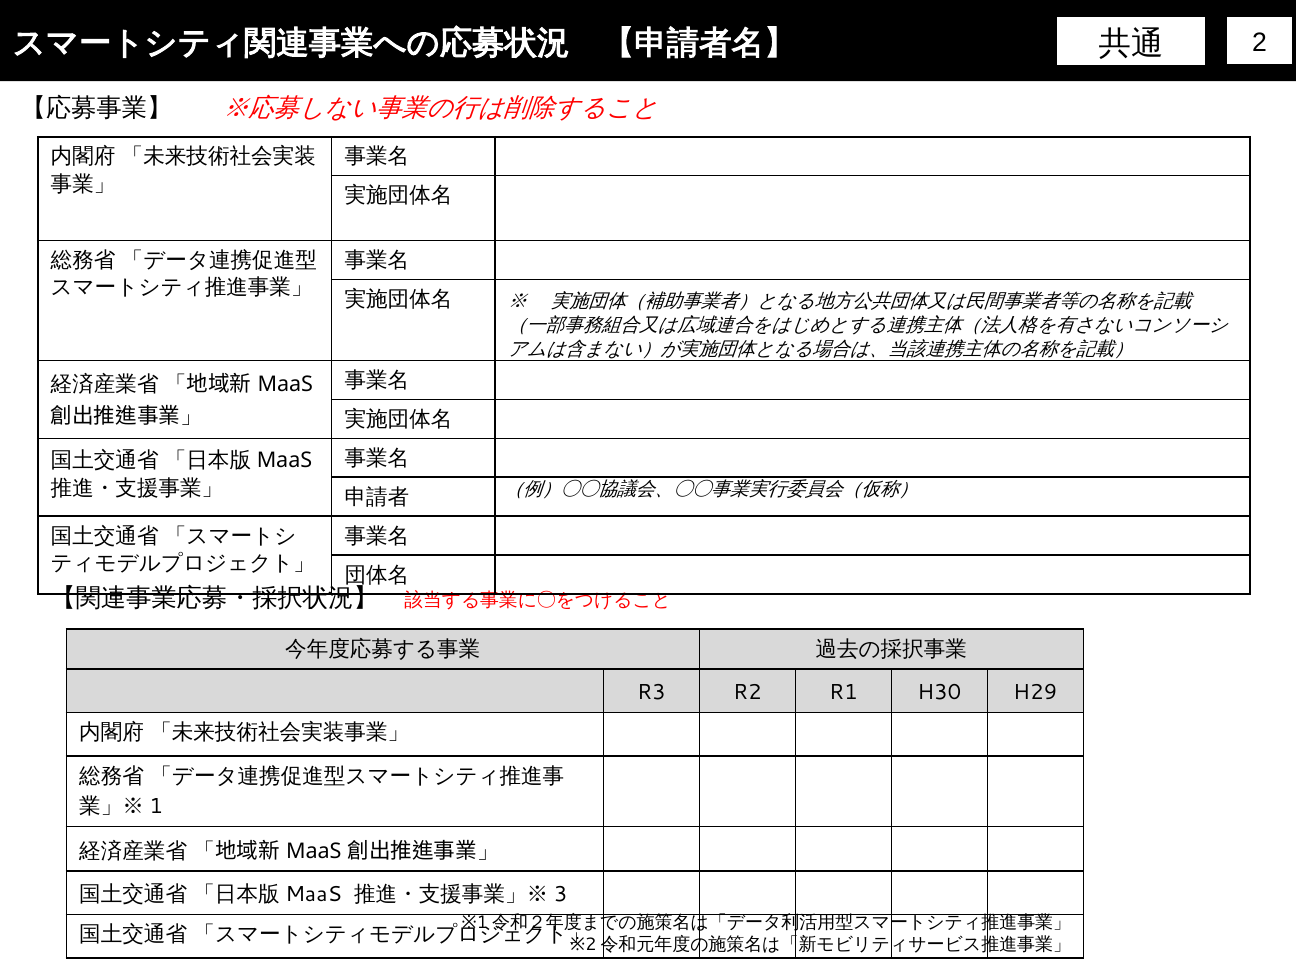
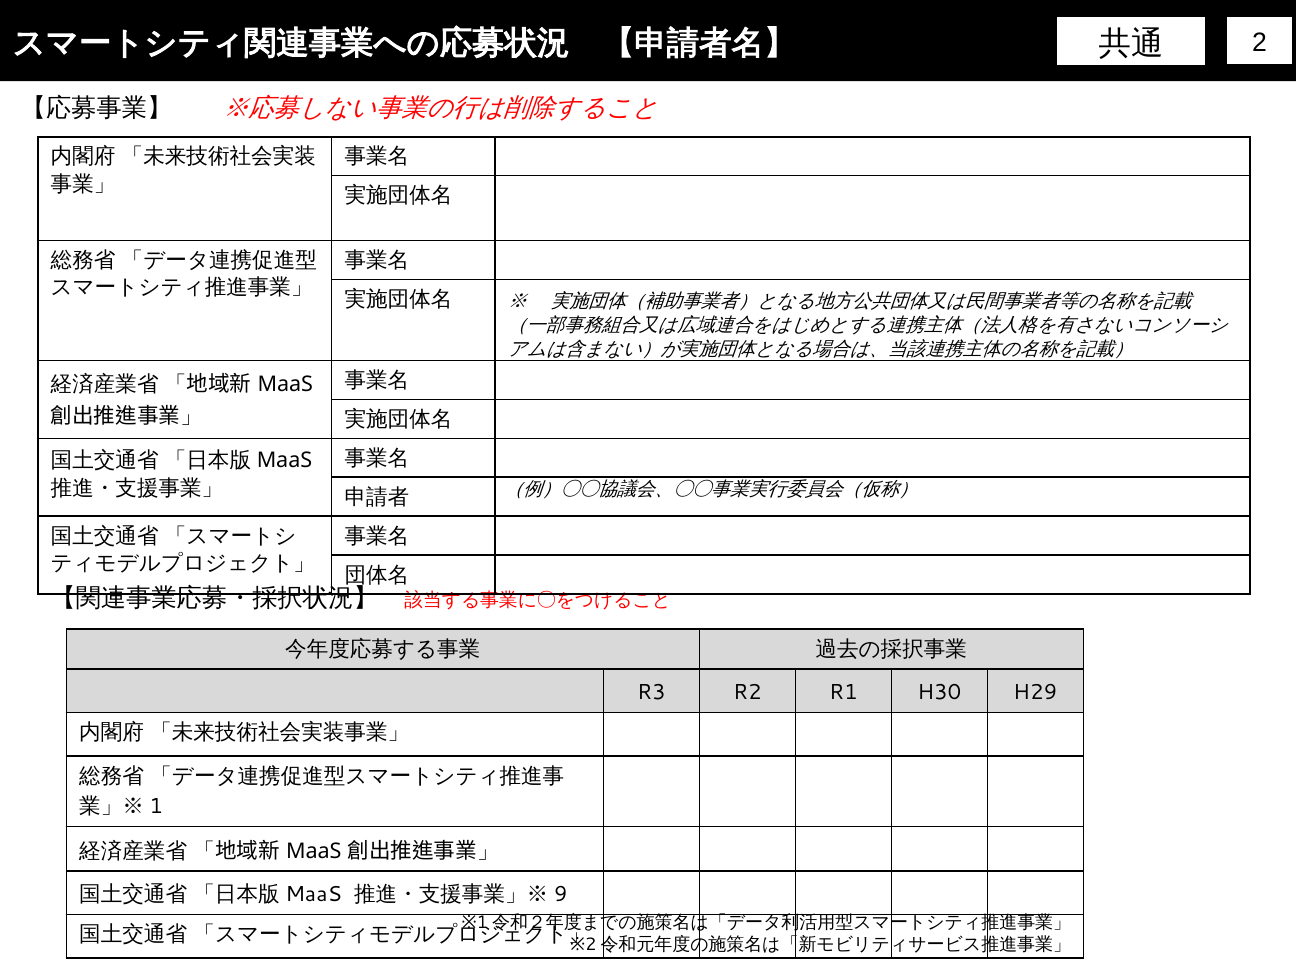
3: 3 -> 9
